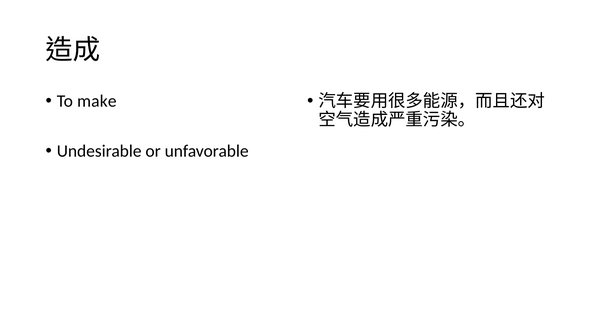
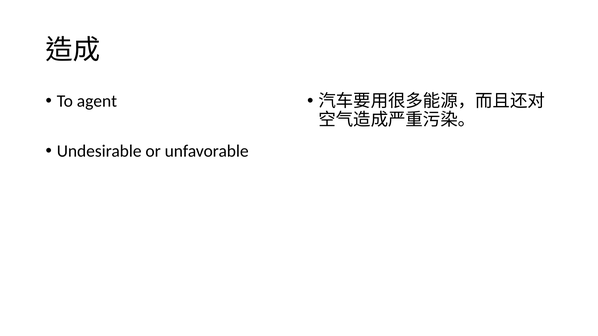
make: make -> agent
